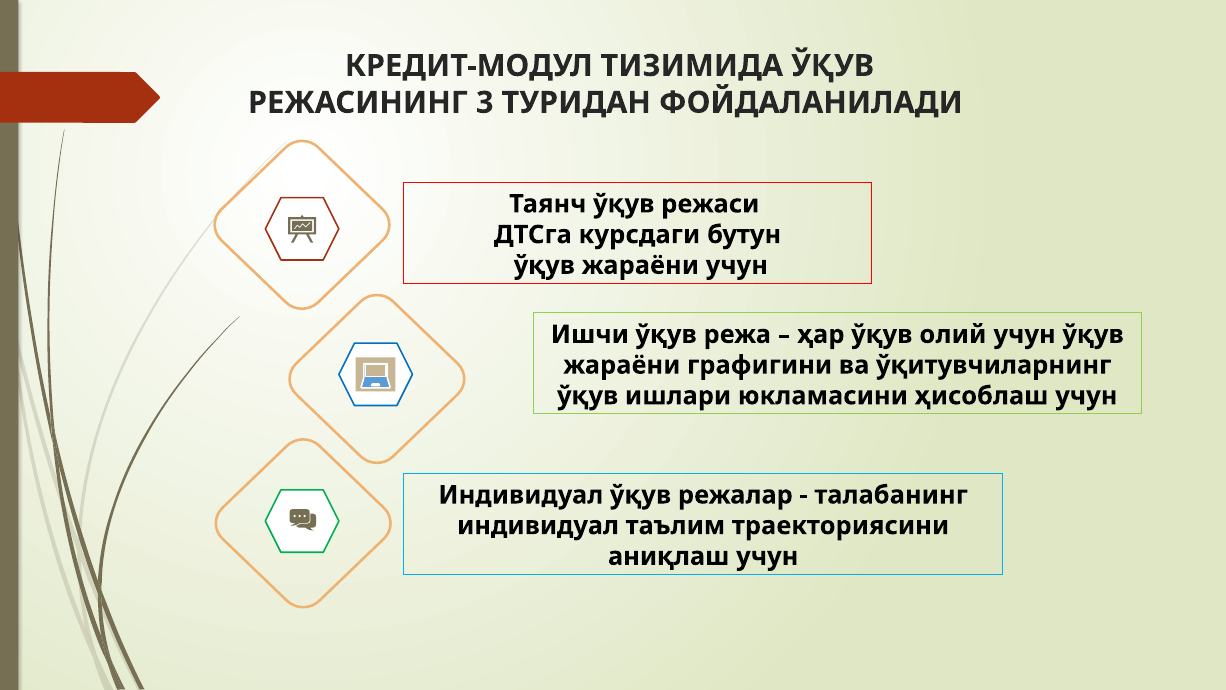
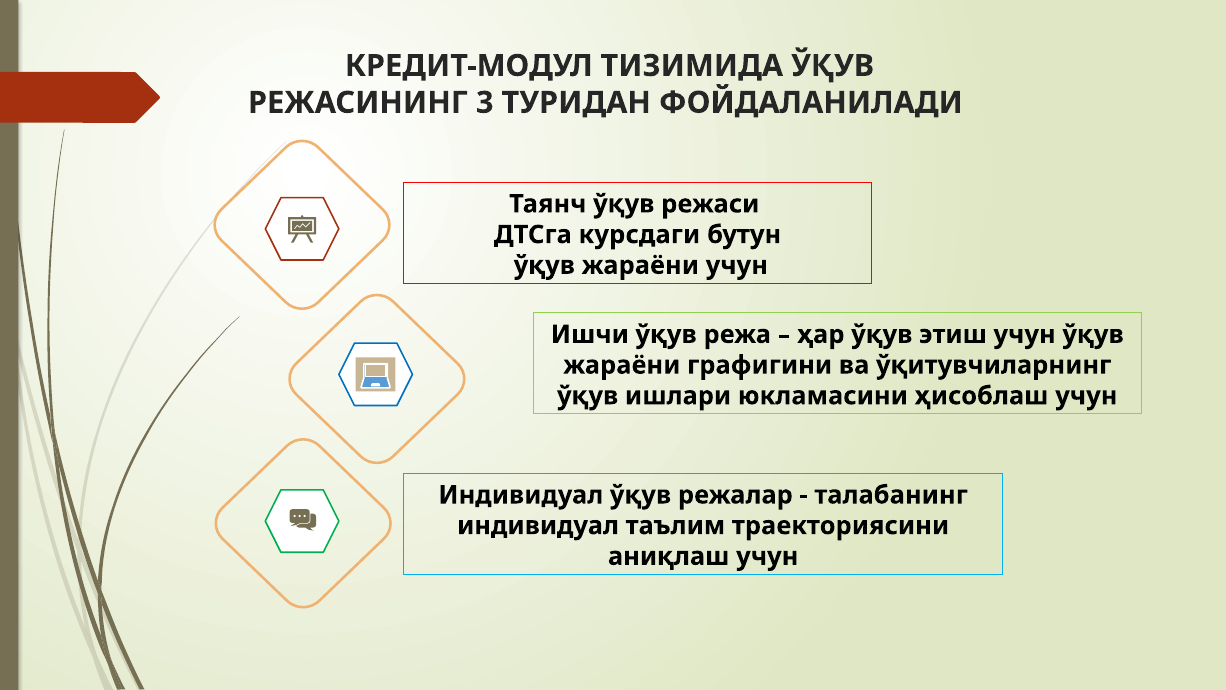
олий: олий -> этиш
